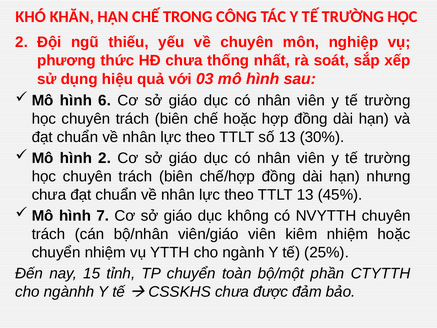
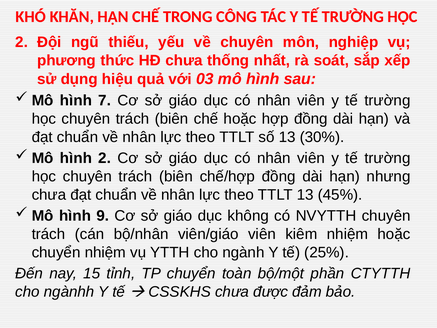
6: 6 -> 7
7: 7 -> 9
